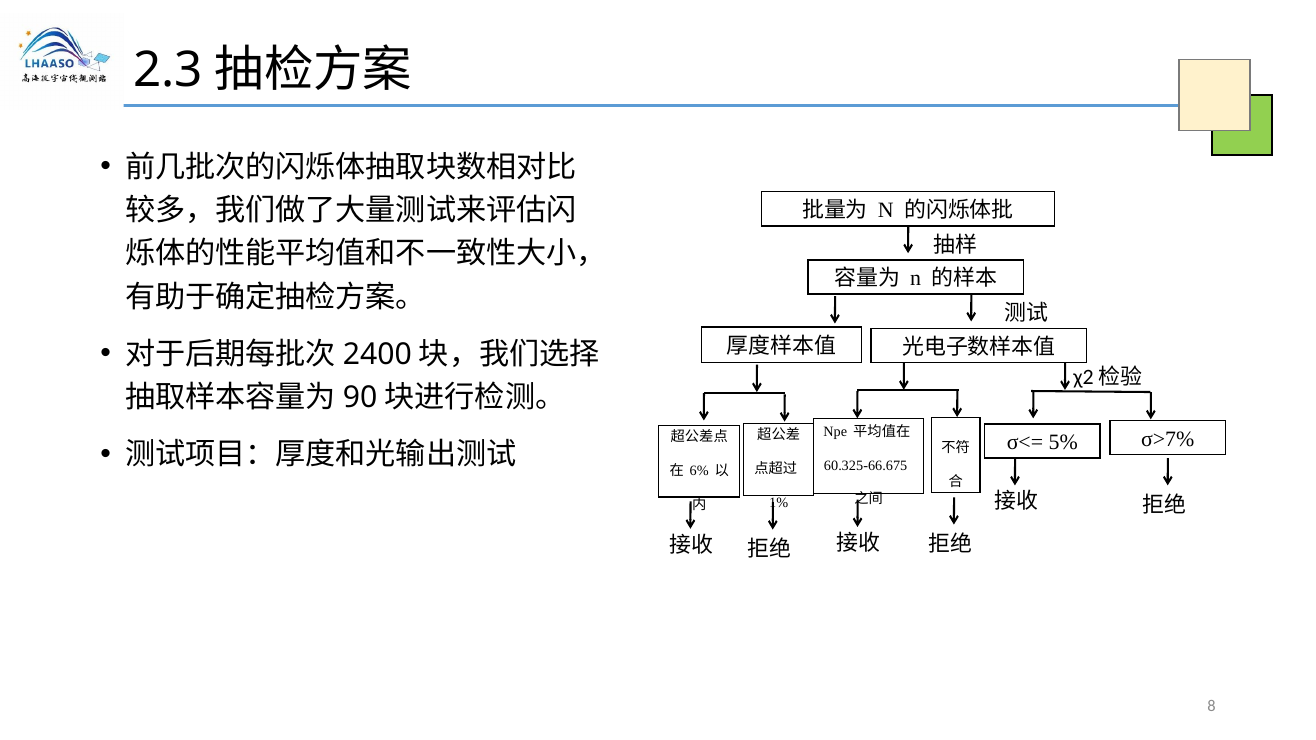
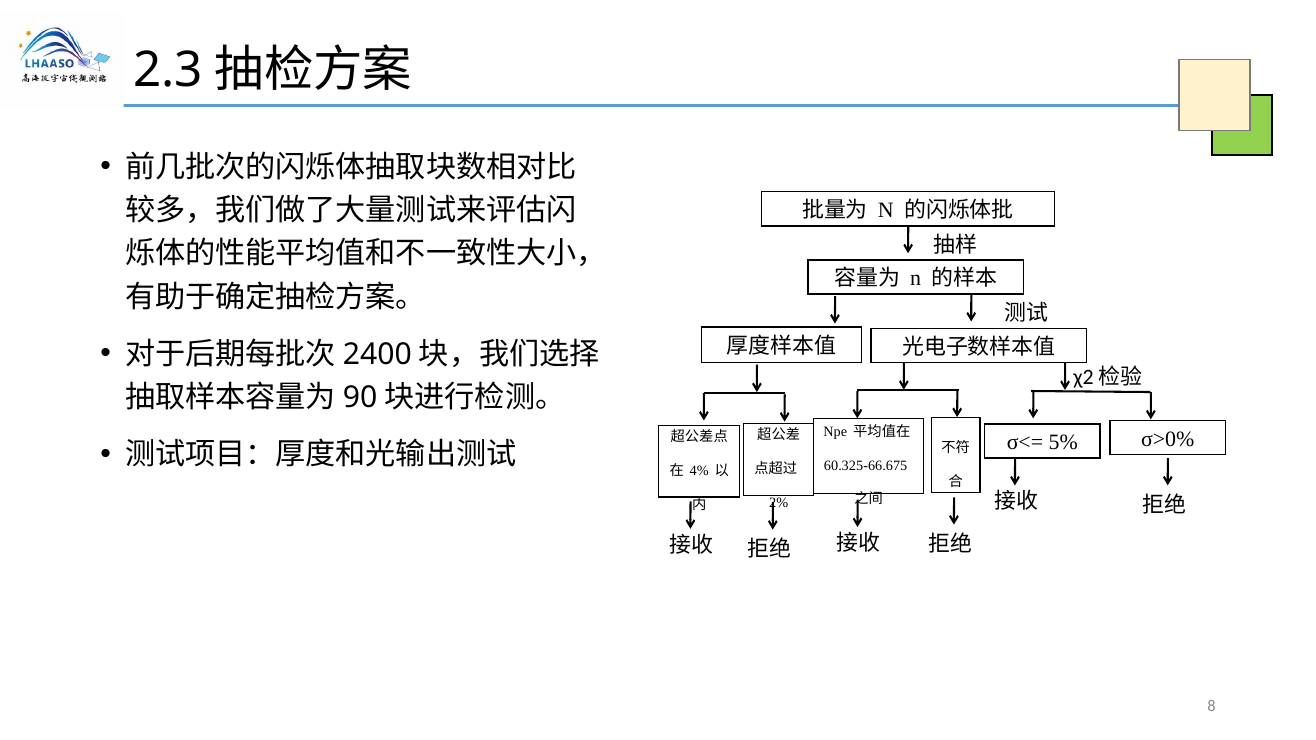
σ>7%: σ>7% -> σ>0%
6%: 6% -> 4%
1%: 1% -> 2%
